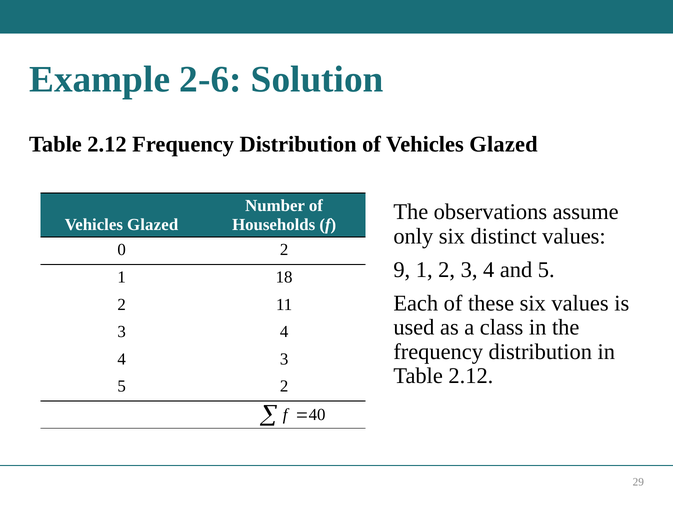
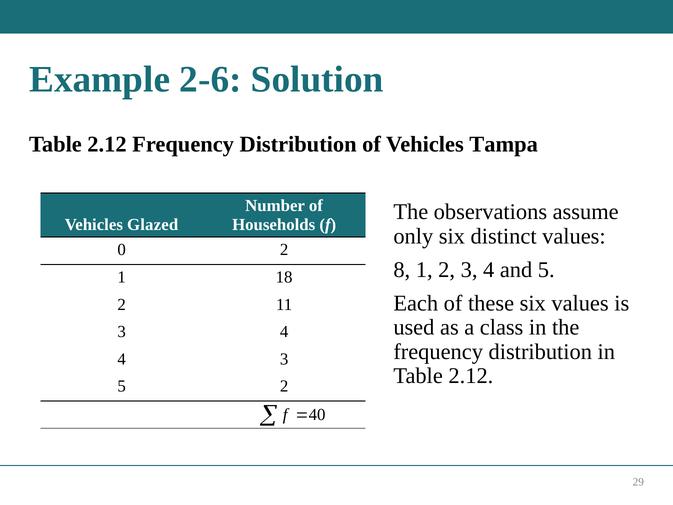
of Vehicles Glazed: Glazed -> Tampa
9: 9 -> 8
